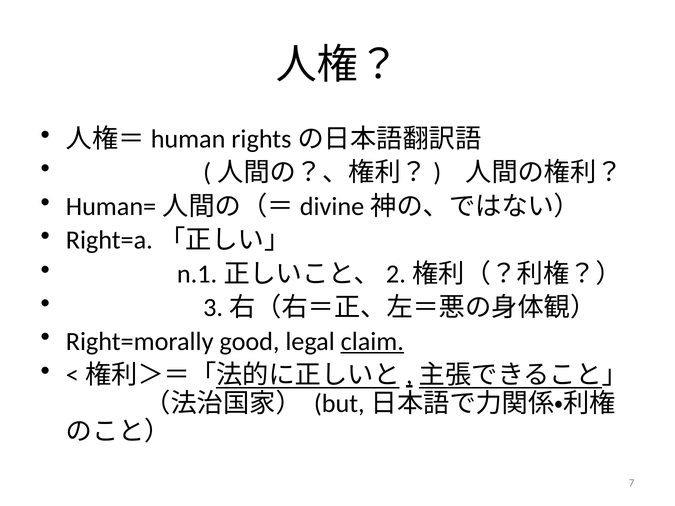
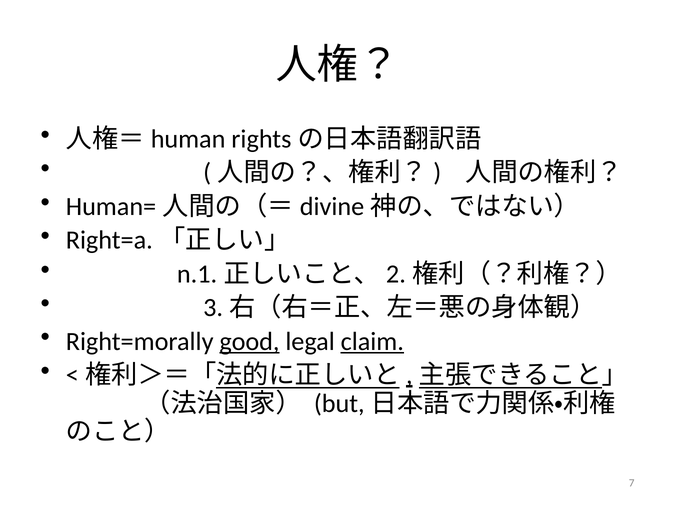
good underline: none -> present
